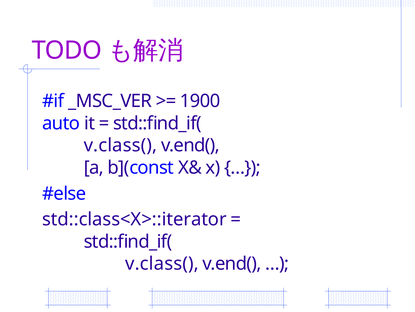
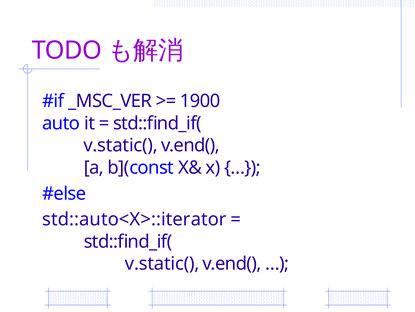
v.class( at (120, 145): v.class( -> v.static(
std::class<X>::iterator: std::class<X>::iterator -> std::auto<X>::iterator
v.class( at (162, 263): v.class( -> v.static(
